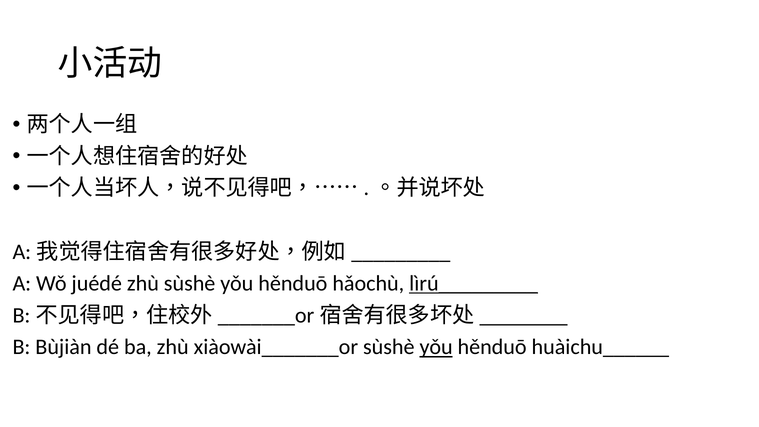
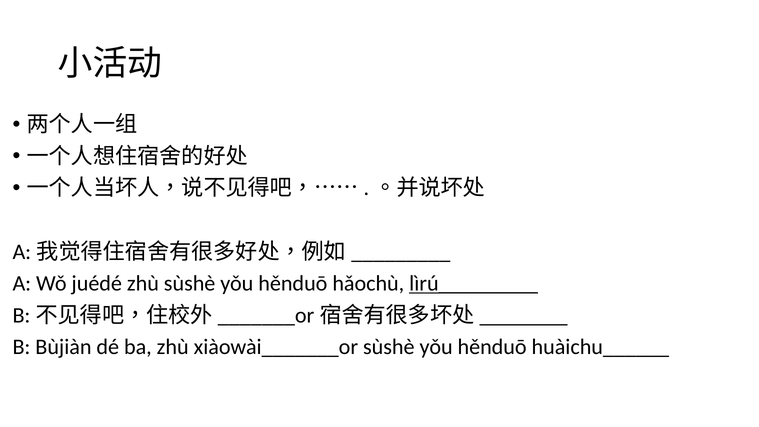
yǒu at (436, 347) underline: present -> none
